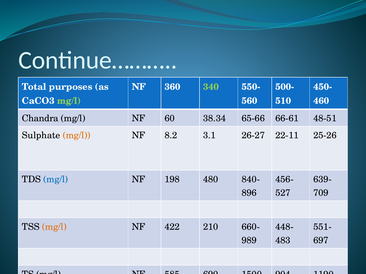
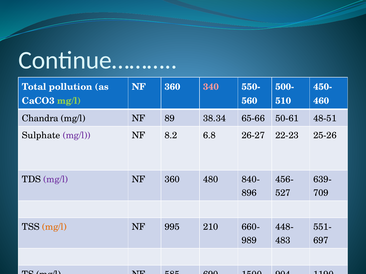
purposes: purposes -> pollution
340 colour: light green -> pink
60: 60 -> 89
66-61: 66-61 -> 50-61
mg/l at (77, 136) colour: orange -> purple
3.1: 3.1 -> 6.8
22-11: 22-11 -> 22-23
mg/l at (56, 180) colour: blue -> purple
198 at (172, 180): 198 -> 360
422: 422 -> 995
